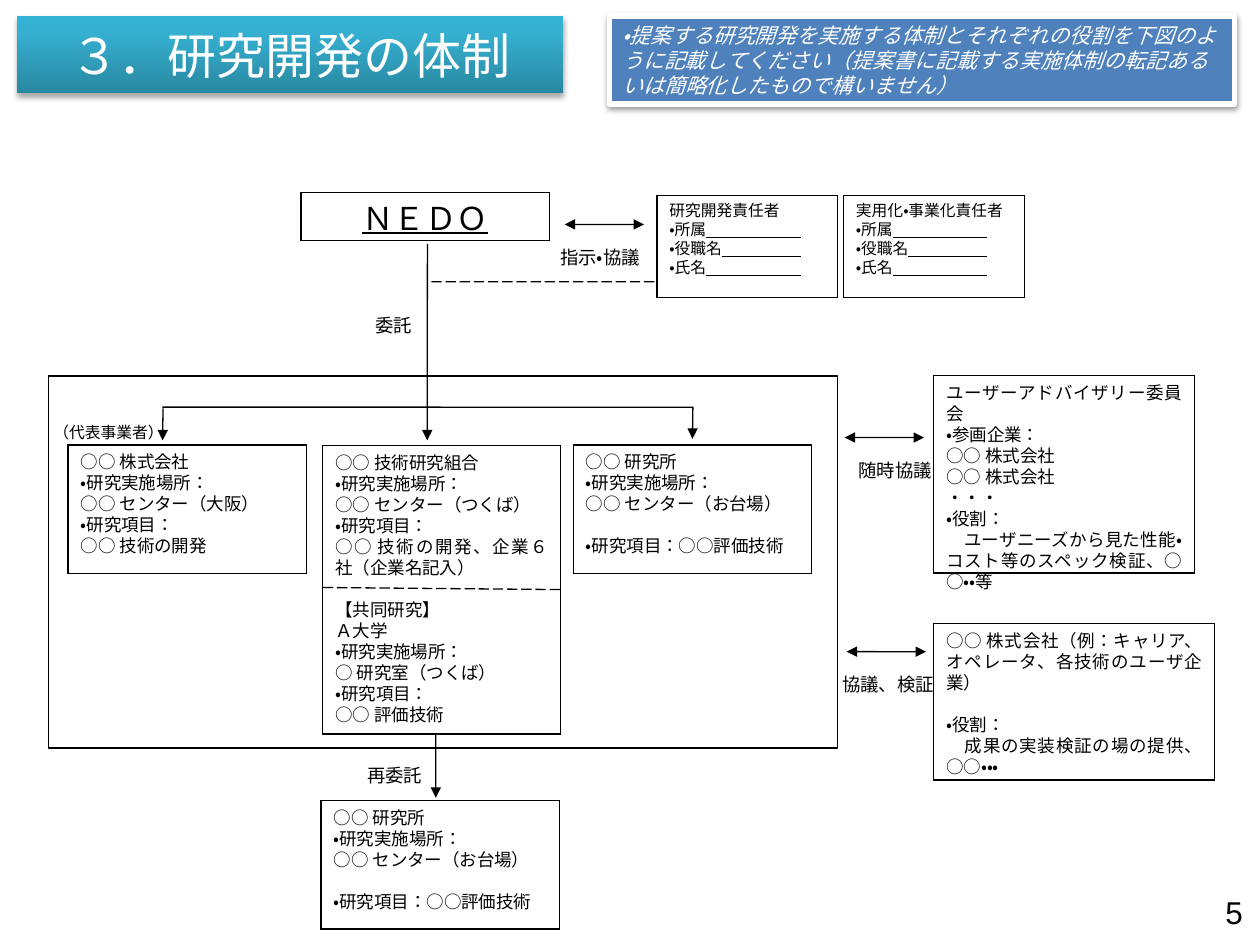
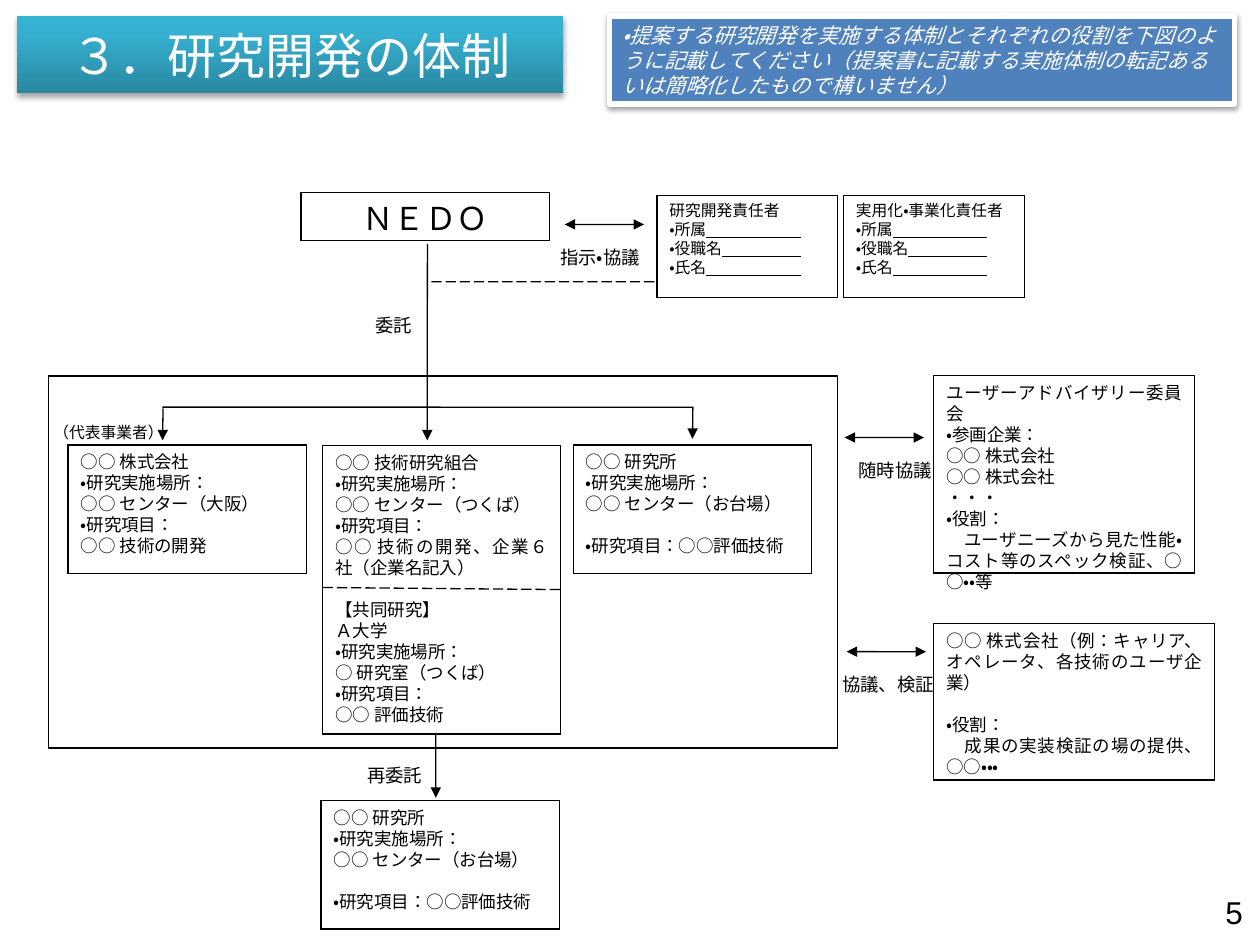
ＮＥＤＯ underline: present -> none
